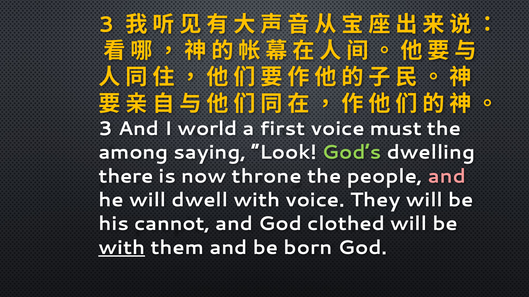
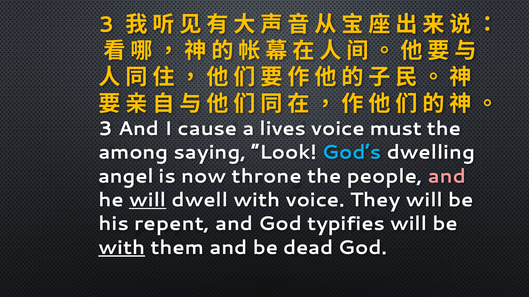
world: world -> cause
first: first -> lives
God’s colour: light green -> light blue
there: there -> angel
will at (148, 200) underline: none -> present
cannot: cannot -> repent
clothed: clothed -> typifies
born: born -> dead
